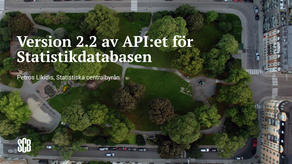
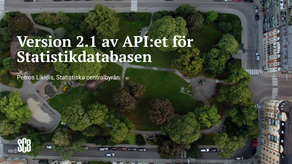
2.2: 2.2 -> 2.1
